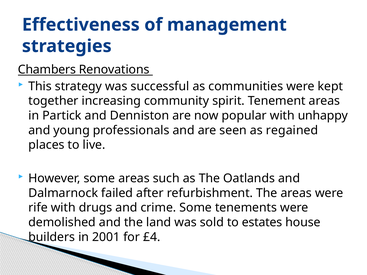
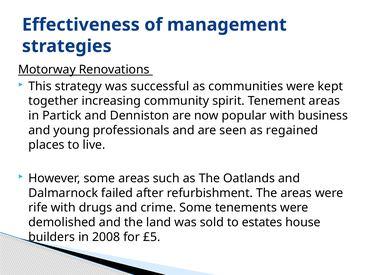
Chambers: Chambers -> Motorway
unhappy: unhappy -> business
2001: 2001 -> 2008
£4: £4 -> £5
